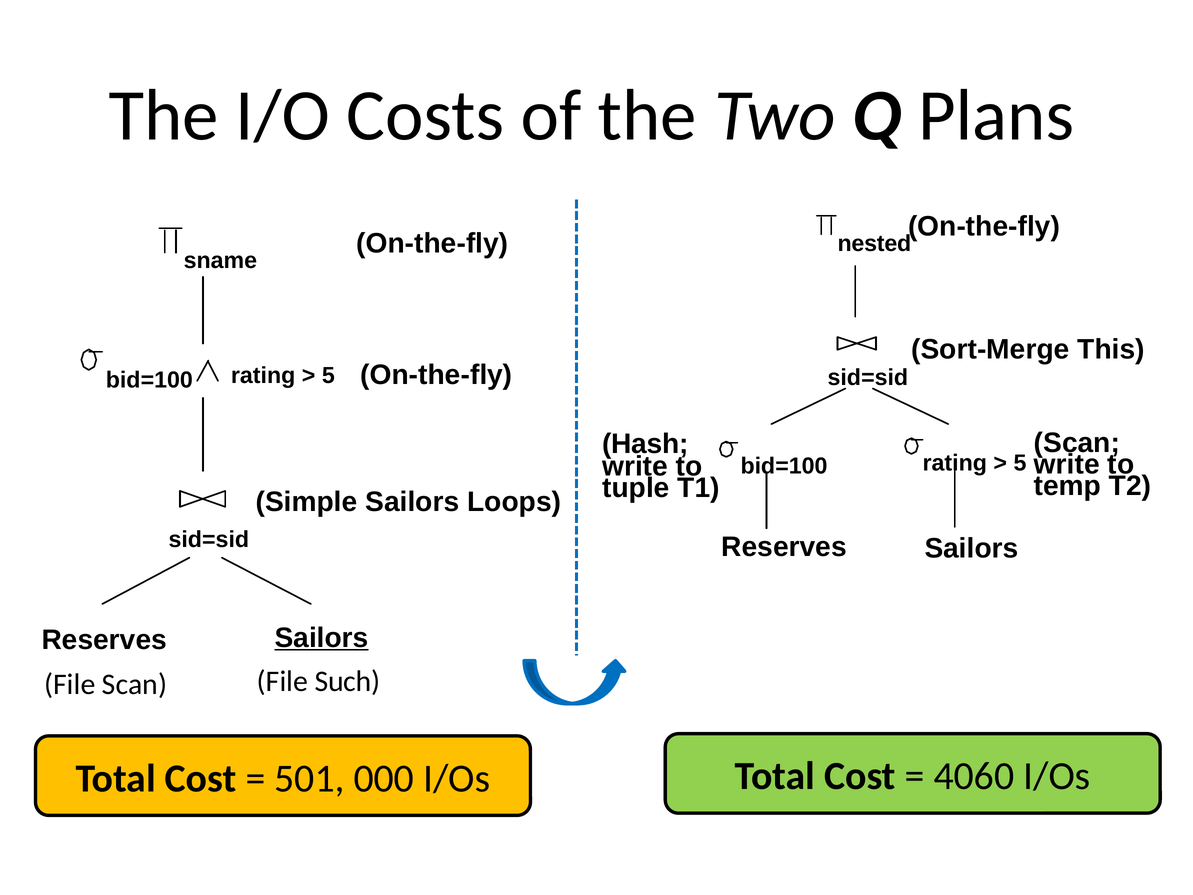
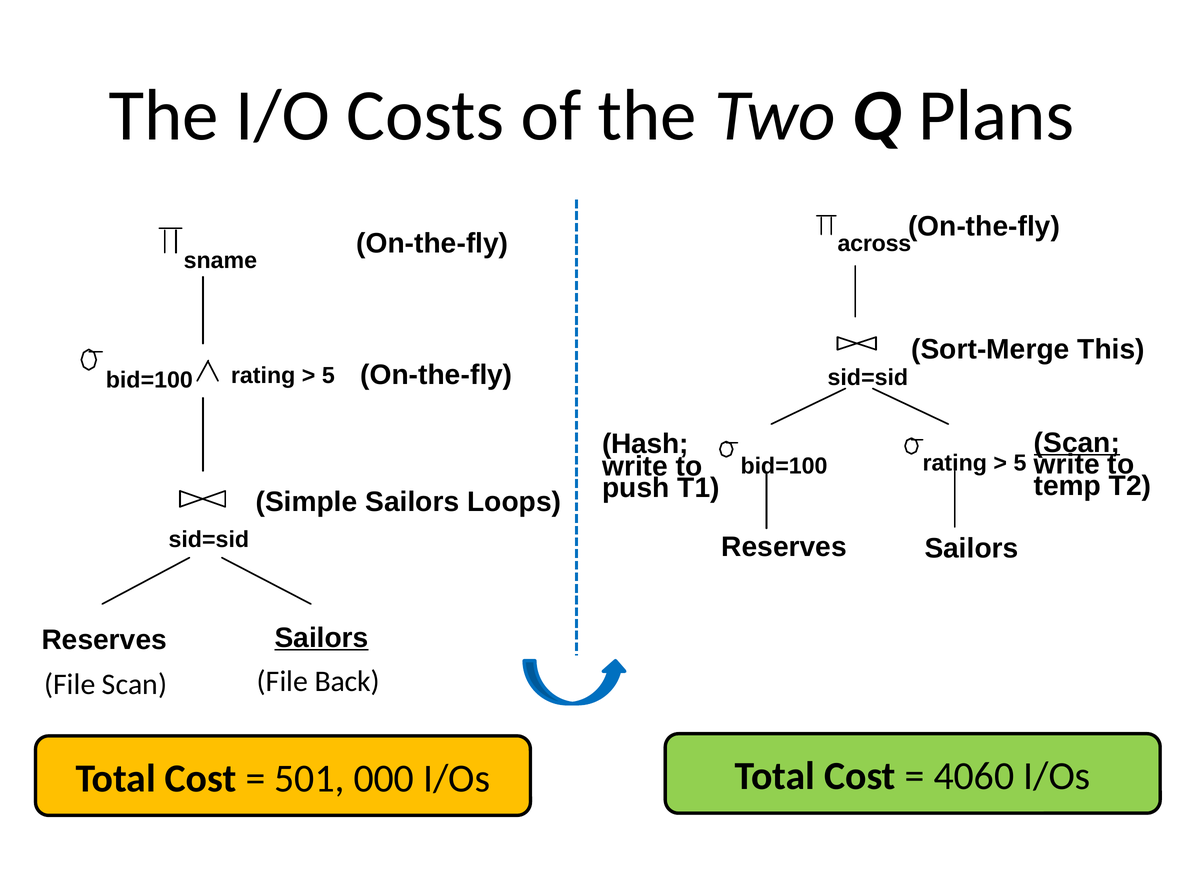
nested: nested -> across
Scan at (1077, 443) underline: none -> present
tuple: tuple -> push
Such: Such -> Back
